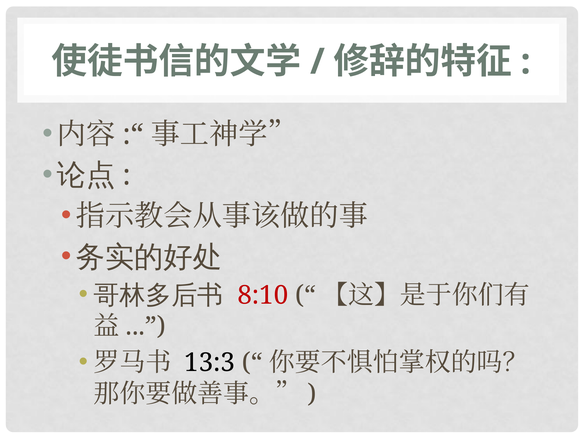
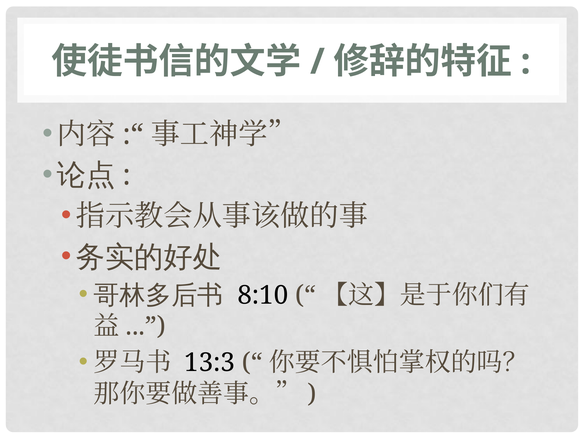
8:10 colour: red -> black
